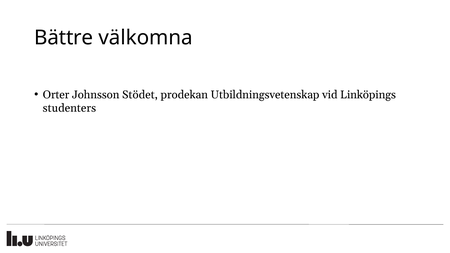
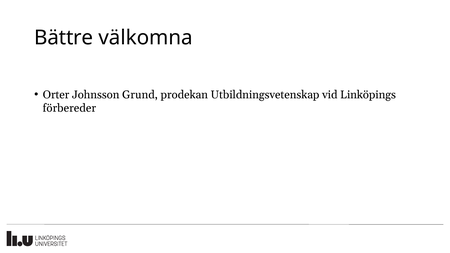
Stödet: Stödet -> Grund
studenters: studenters -> förbereder
